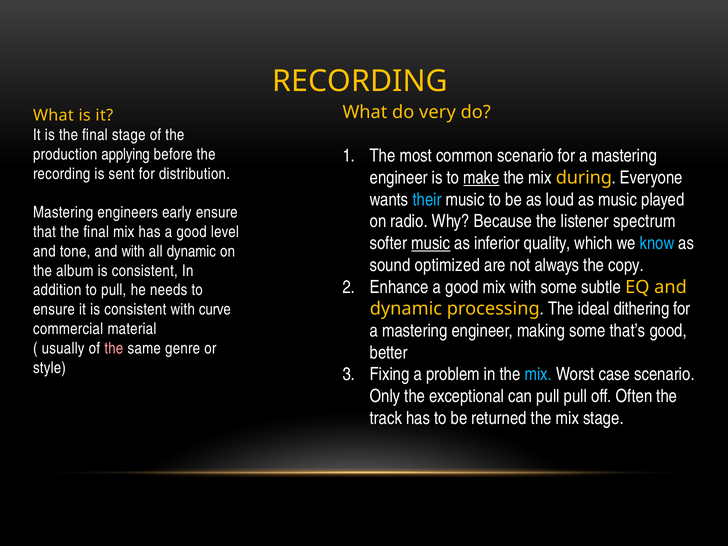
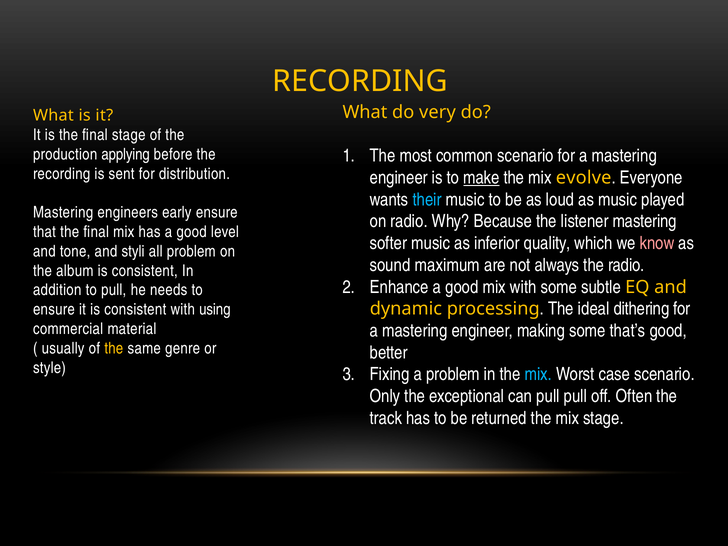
during: during -> evolve
listener spectrum: spectrum -> mastering
music at (431, 243) underline: present -> none
know colour: light blue -> pink
and with: with -> styli
all dynamic: dynamic -> problem
optimized: optimized -> maximum
the copy: copy -> radio
curve: curve -> using
the at (114, 348) colour: pink -> yellow
